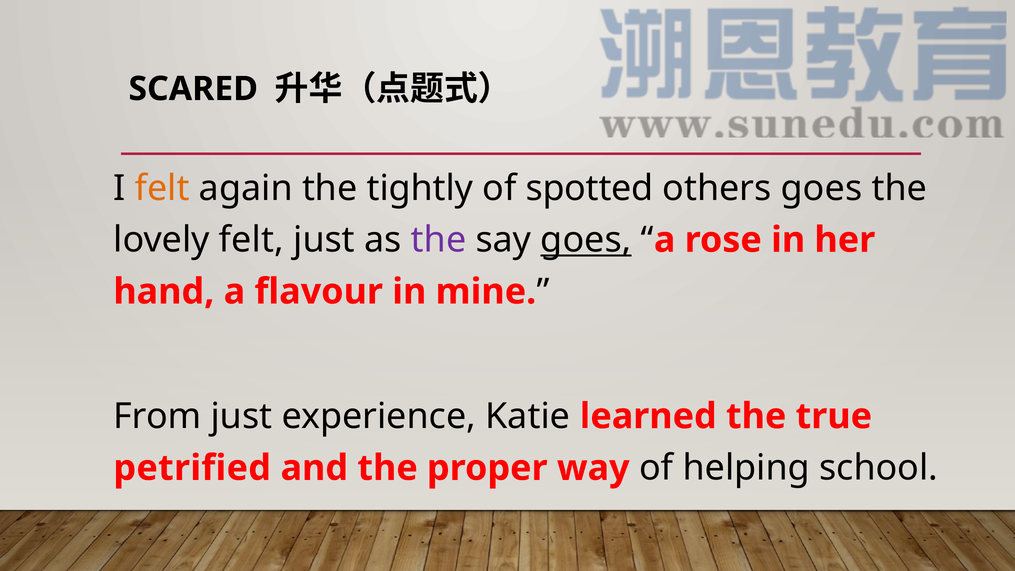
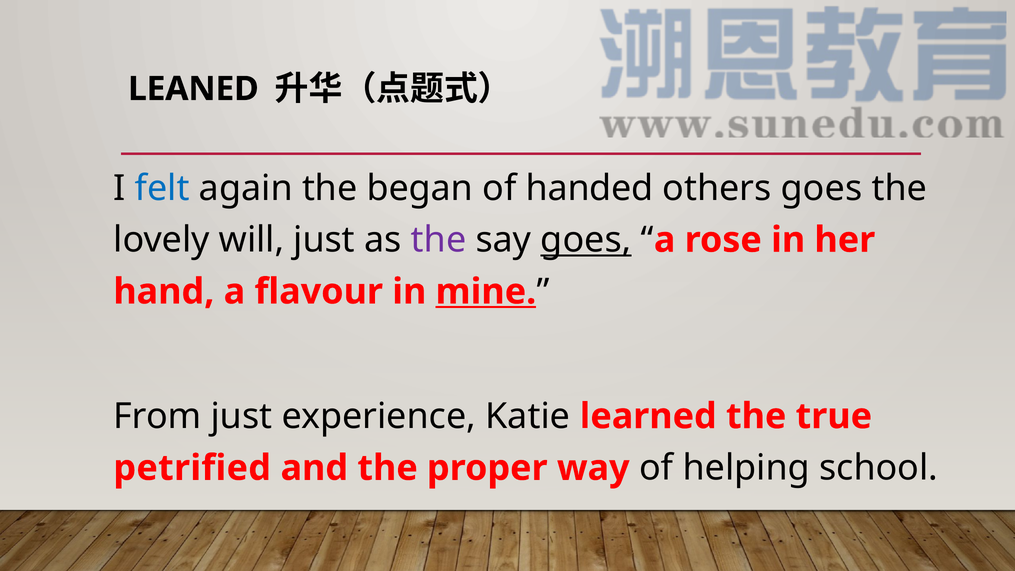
SCARED: SCARED -> LEANED
felt at (162, 188) colour: orange -> blue
tightly: tightly -> began
spotted: spotted -> handed
lovely felt: felt -> will
mine underline: none -> present
